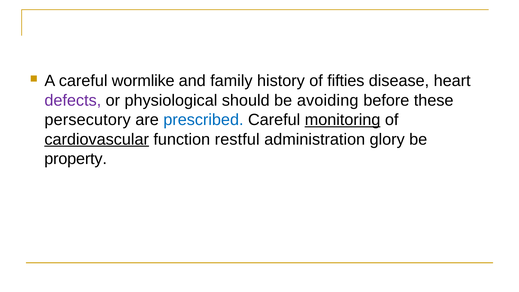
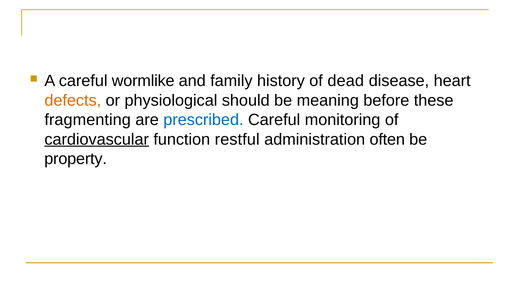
fifties: fifties -> dead
defects colour: purple -> orange
avoiding: avoiding -> meaning
persecutory: persecutory -> fragmenting
monitoring underline: present -> none
glory: glory -> often
